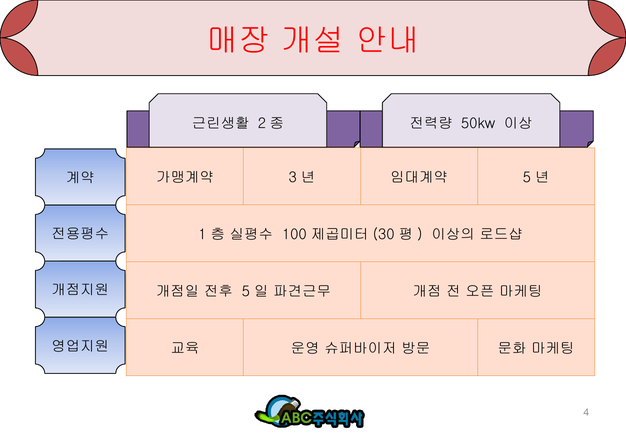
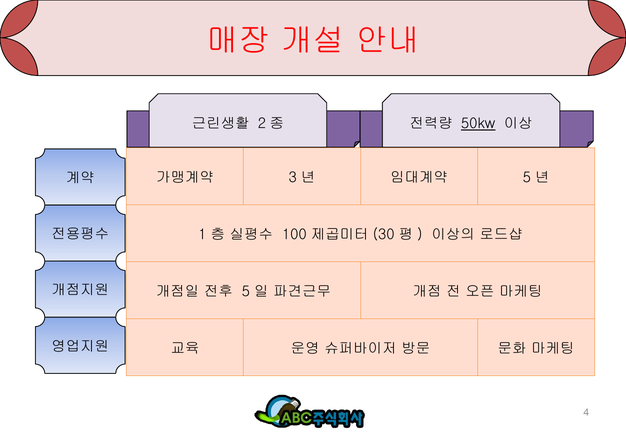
50kw underline: none -> present
